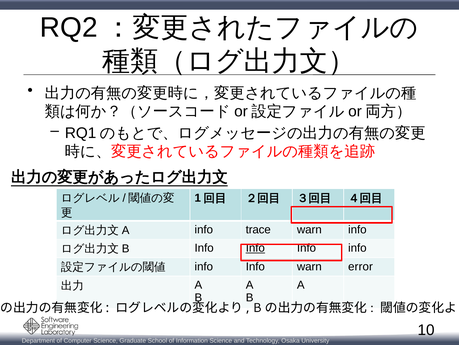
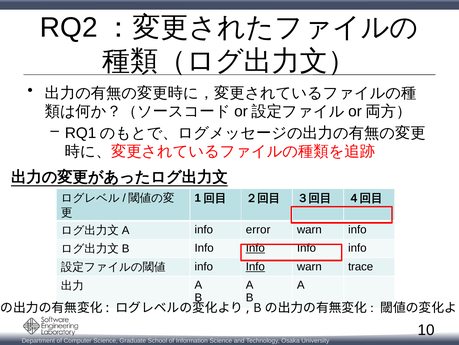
trace: trace -> error
Info at (255, 266) underline: none -> present
error: error -> trace
